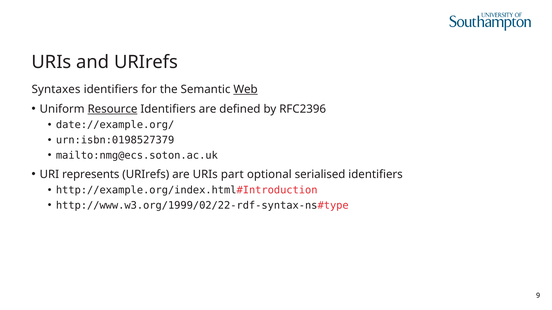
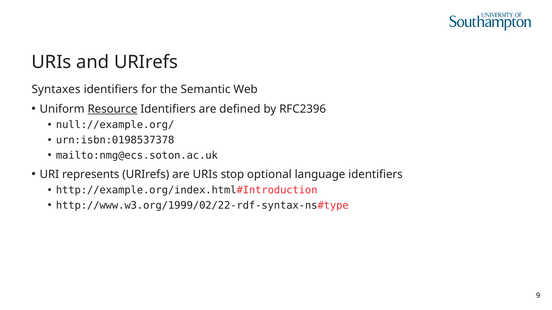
Web underline: present -> none
date://example.org/: date://example.org/ -> null://example.org/
urn:isbn:0198527379: urn:isbn:0198527379 -> urn:isbn:0198537378
part: part -> stop
serialised: serialised -> language
